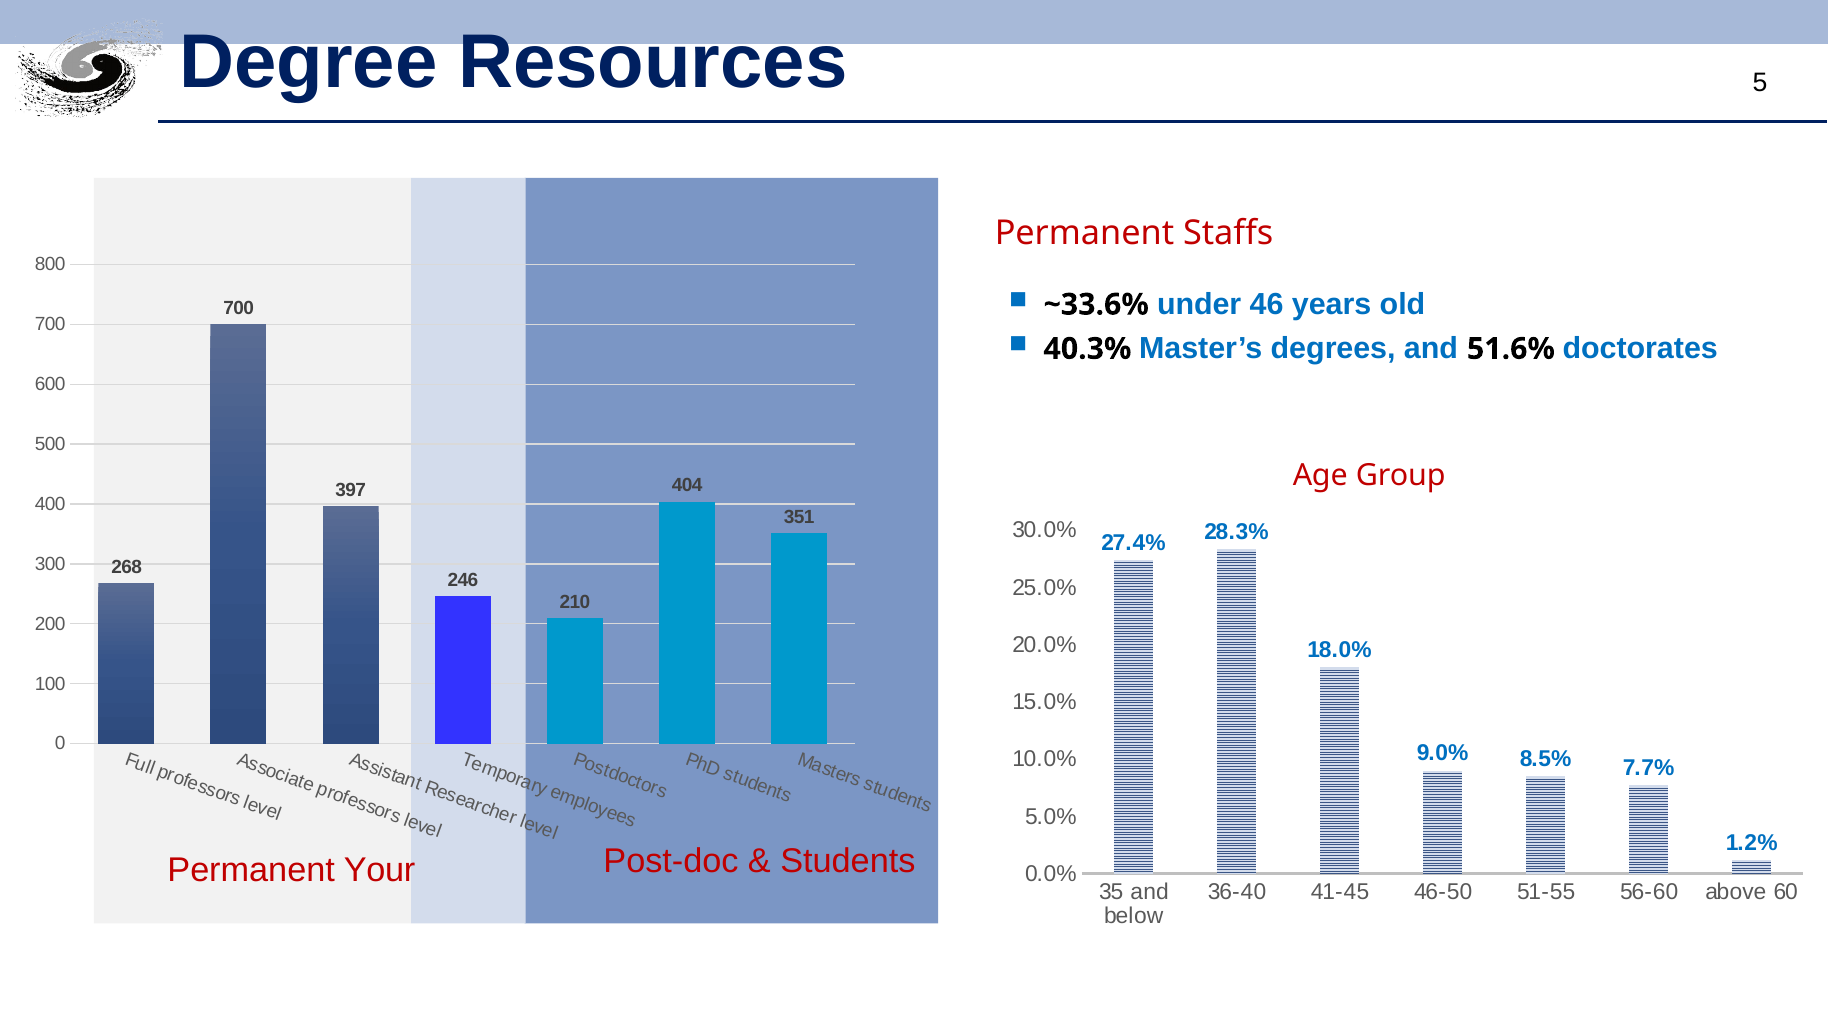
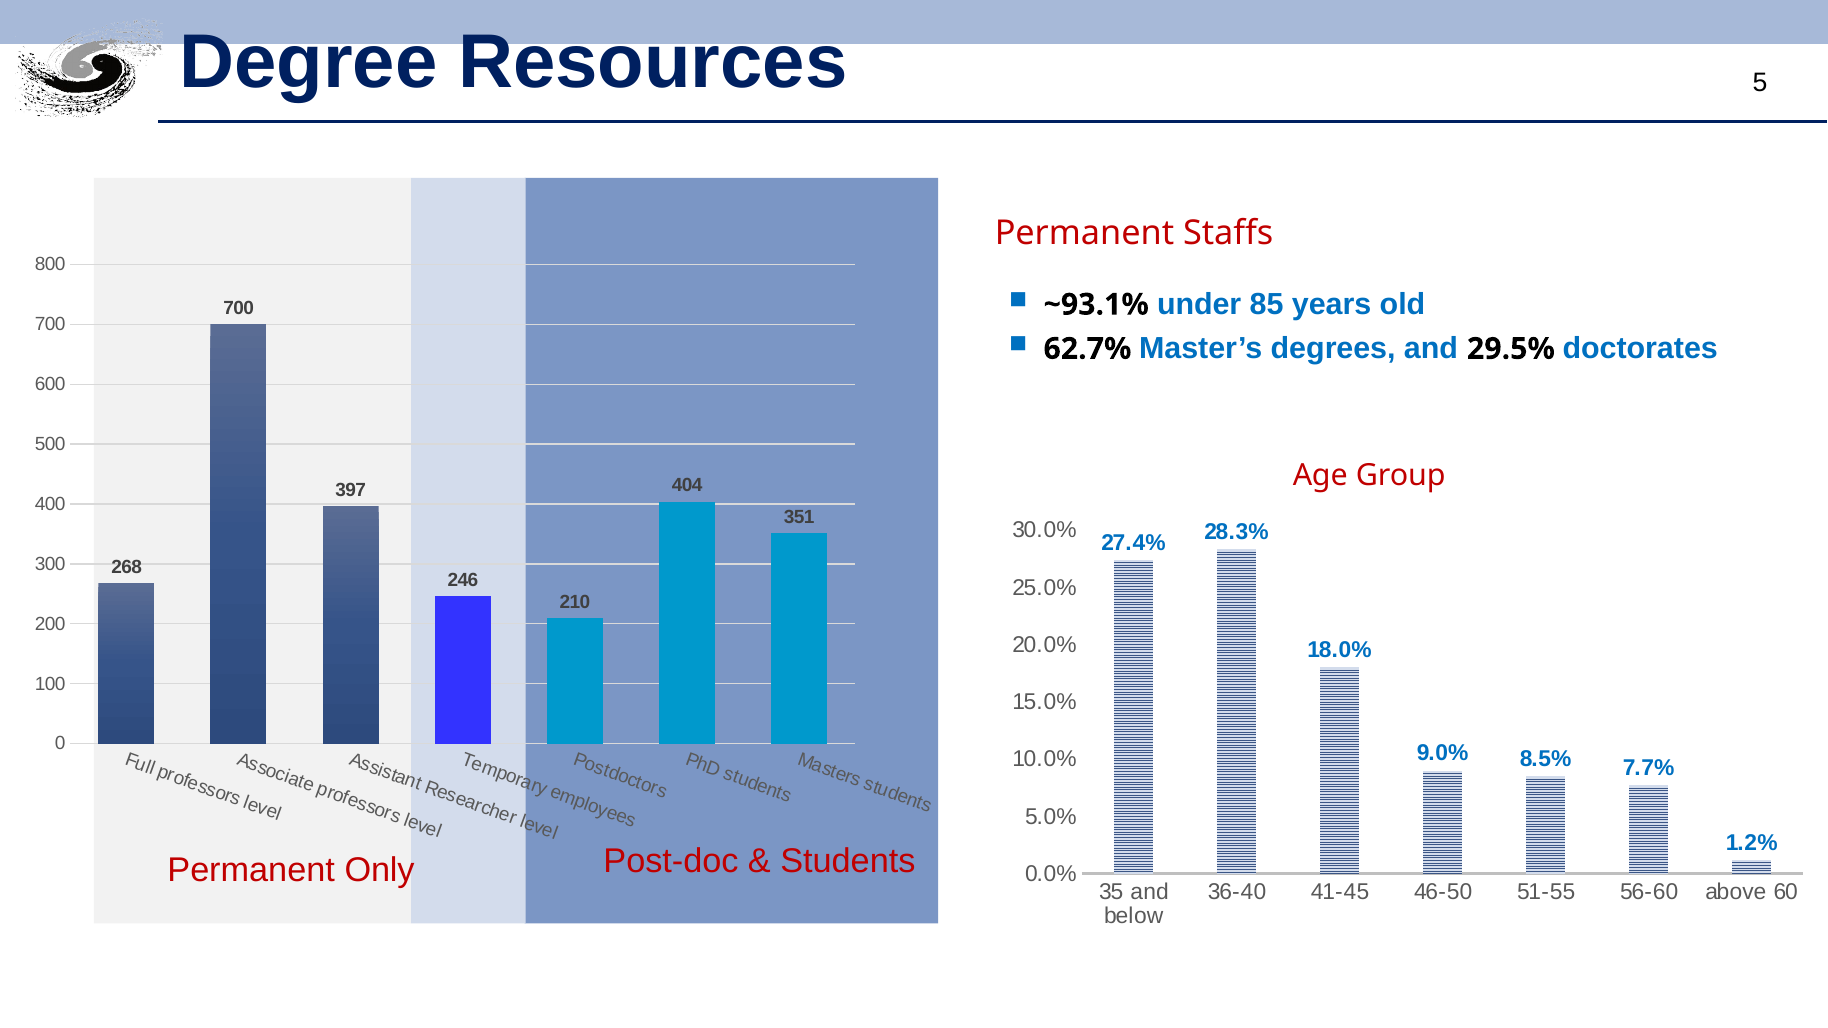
~33.6%: ~33.6% -> ~93.1%
46: 46 -> 85
40.3%: 40.3% -> 62.7%
51.6%: 51.6% -> 29.5%
Your: Your -> Only
